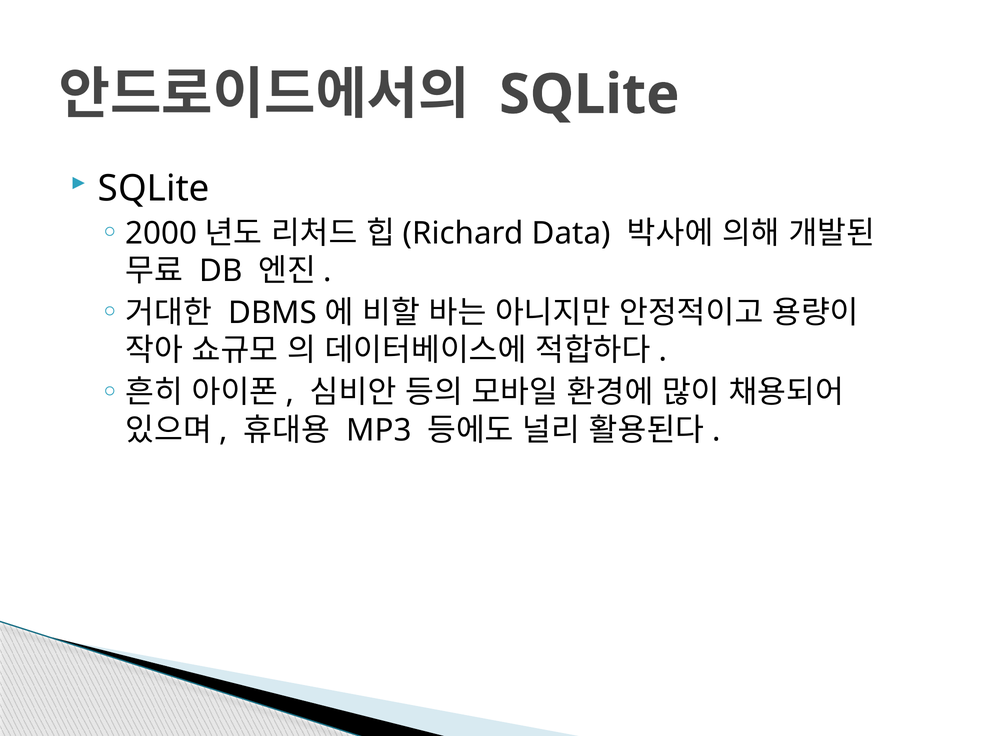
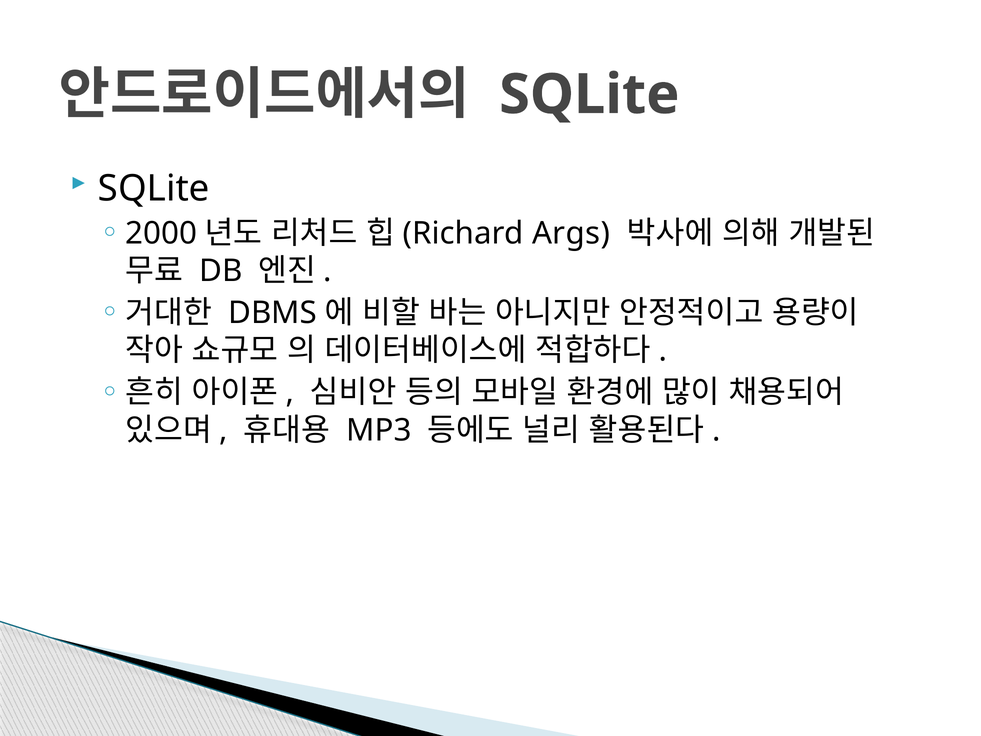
Data: Data -> Args
